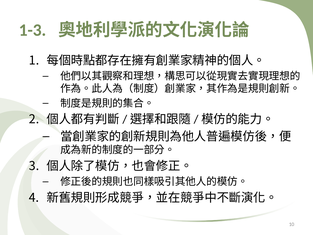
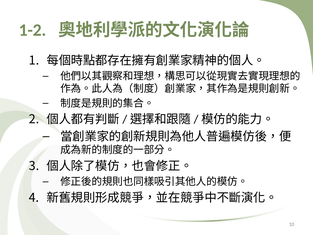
1-3: 1-3 -> 1-2
